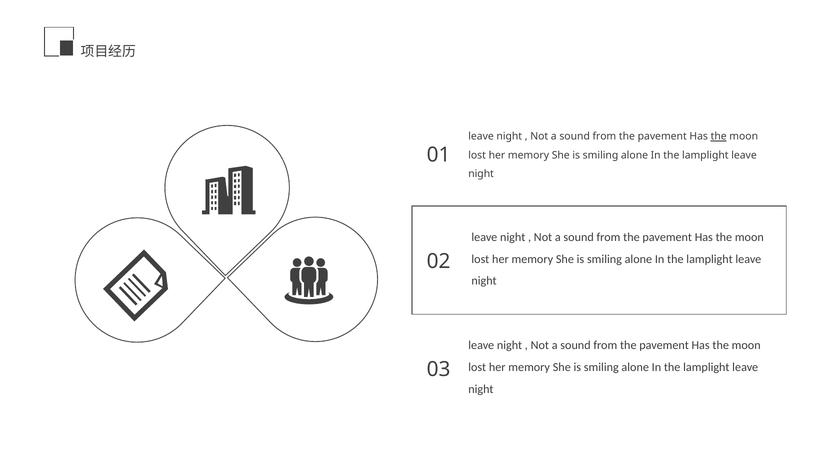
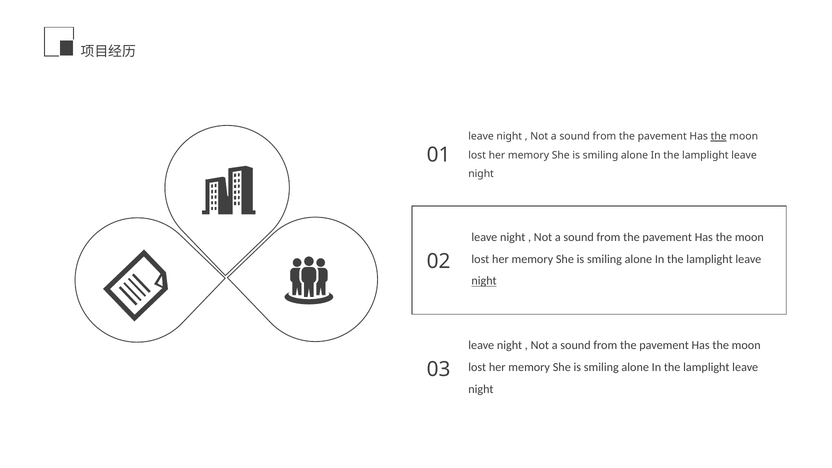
night at (484, 281) underline: none -> present
